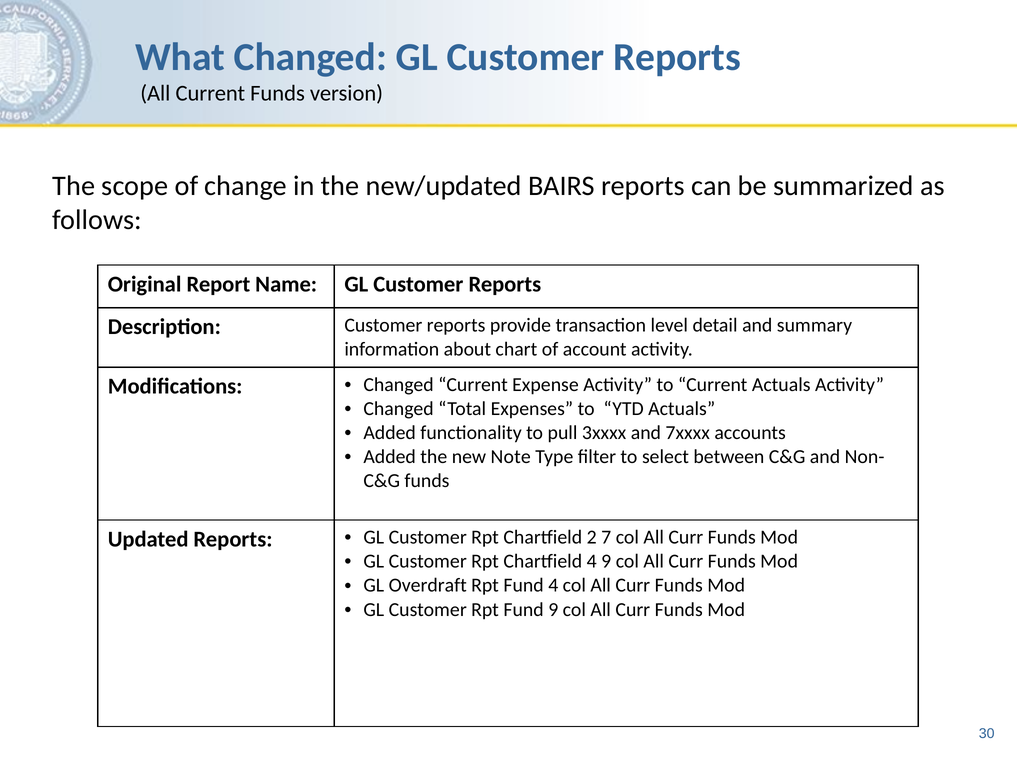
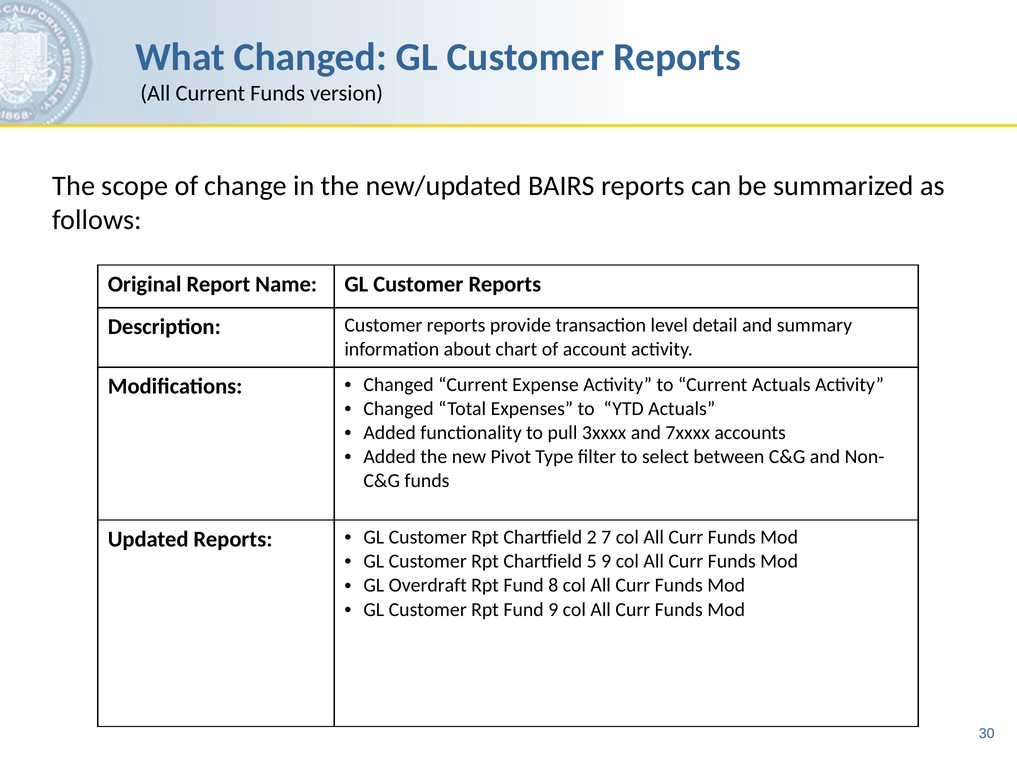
Note: Note -> Pivot
Chartfield 4: 4 -> 5
Fund 4: 4 -> 8
